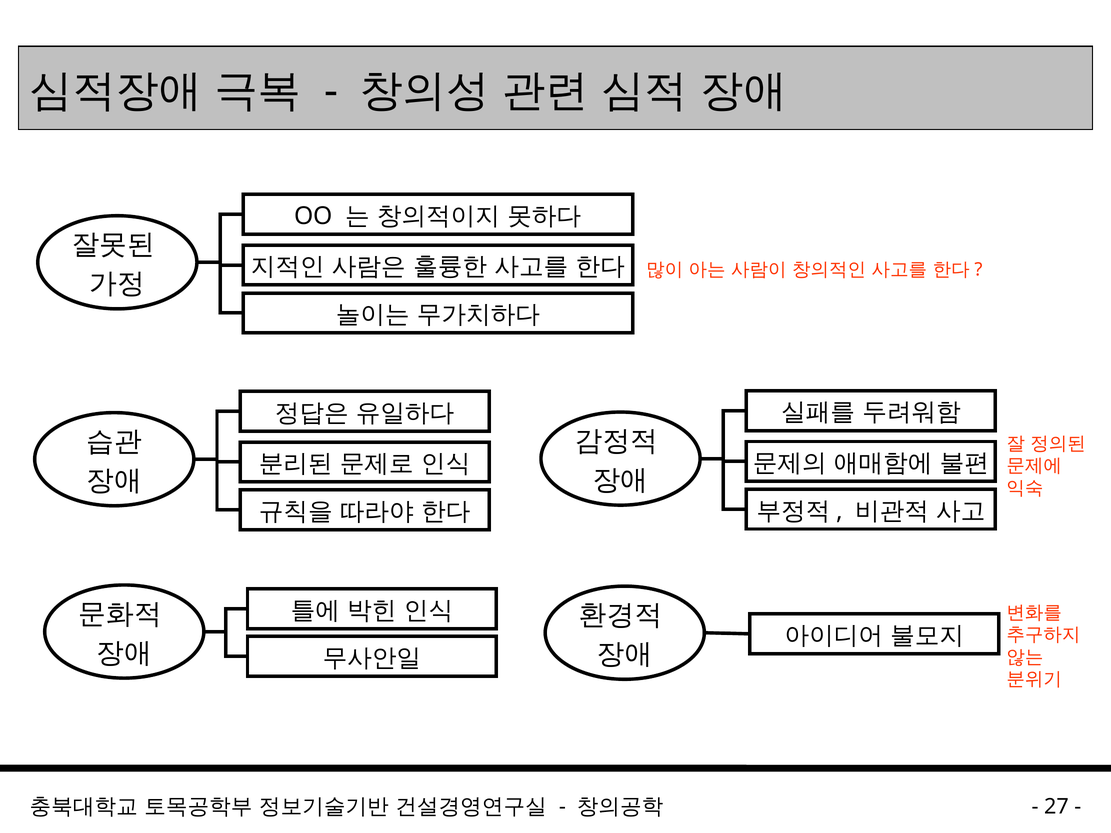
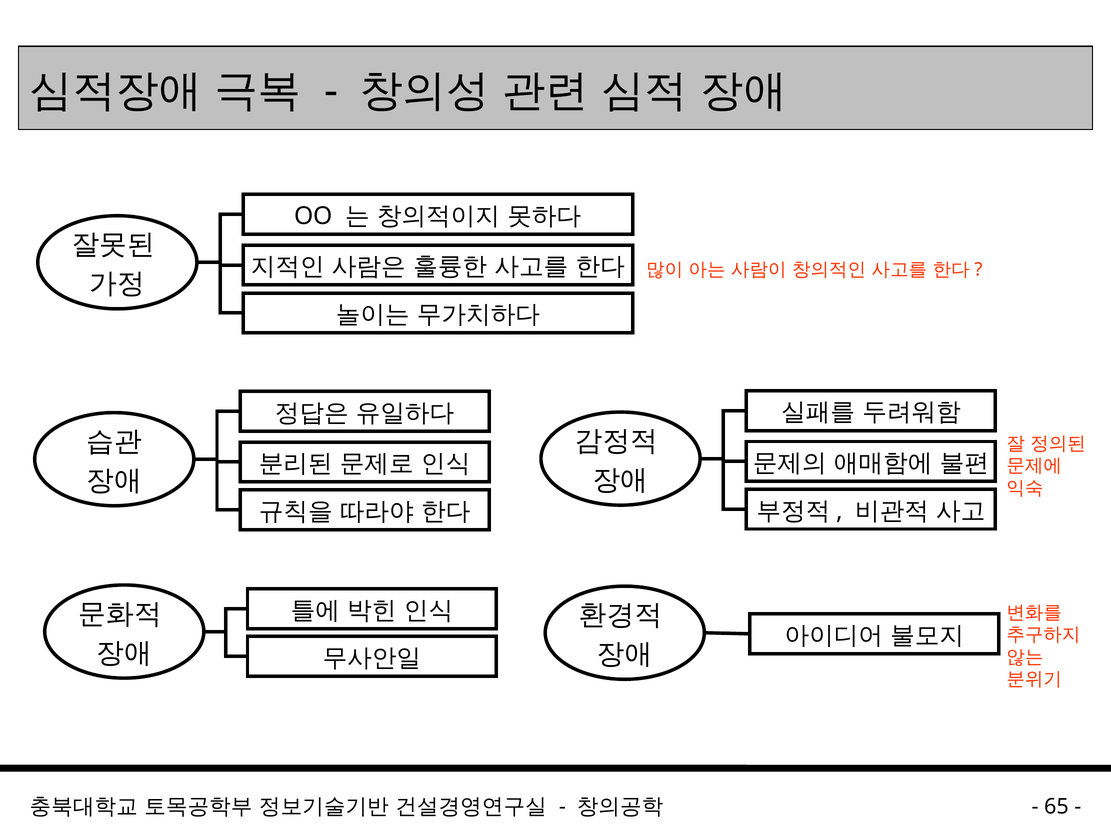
27: 27 -> 65
